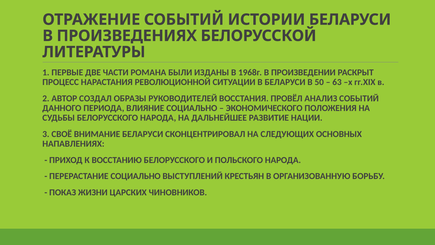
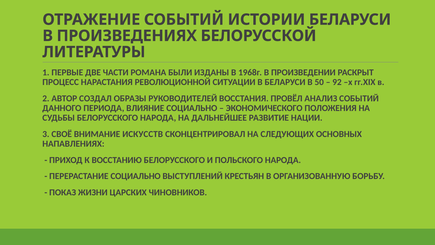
63: 63 -> 92
ВНИМАНИЕ БЕЛАРУСИ: БЕЛАРУСИ -> ИСКУССТВ
